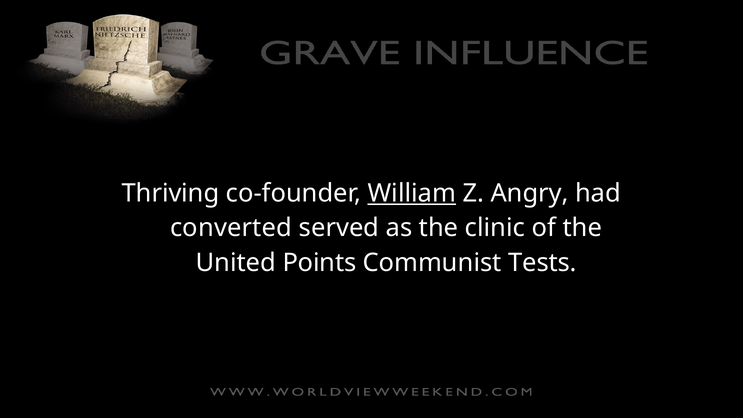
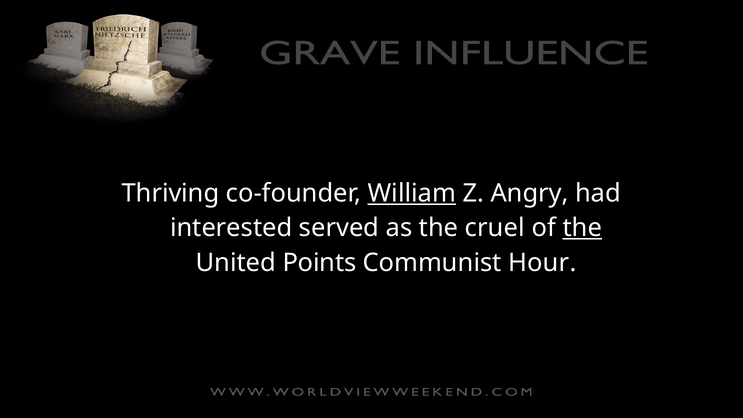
converted: converted -> interested
clinic: clinic -> cruel
the at (582, 228) underline: none -> present
Tests: Tests -> Hour
